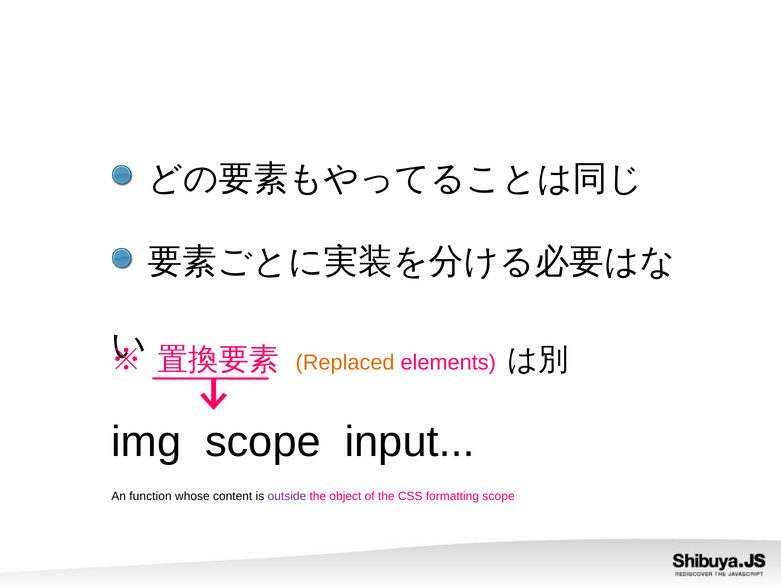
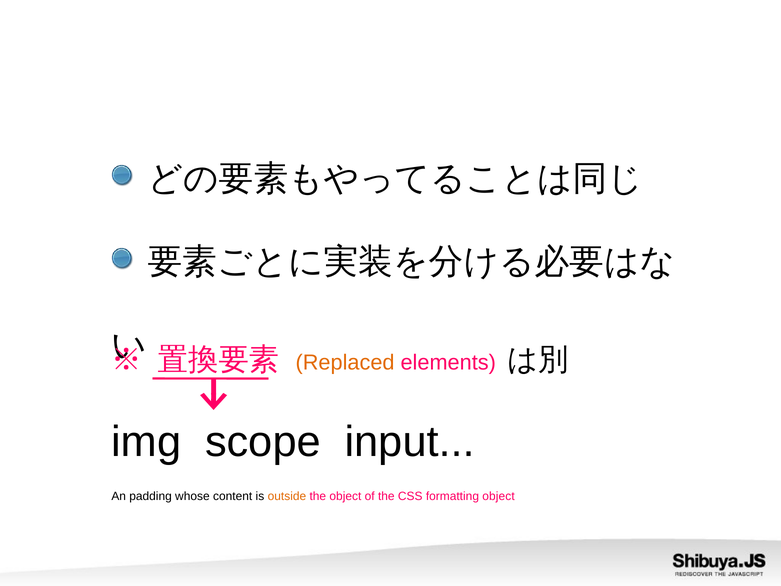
function: function -> padding
outside colour: purple -> orange
formatting scope: scope -> object
